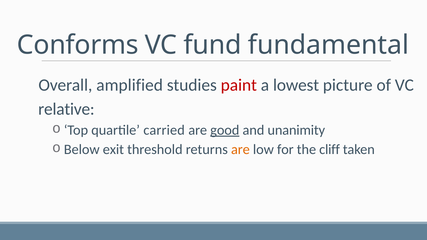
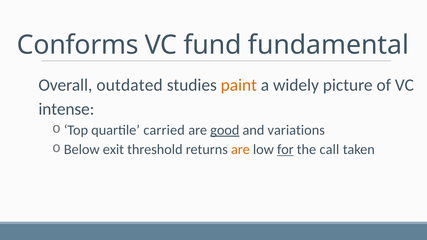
amplified: amplified -> outdated
paint colour: red -> orange
lowest: lowest -> widely
relative: relative -> intense
unanimity: unanimity -> variations
for underline: none -> present
cliff: cliff -> call
